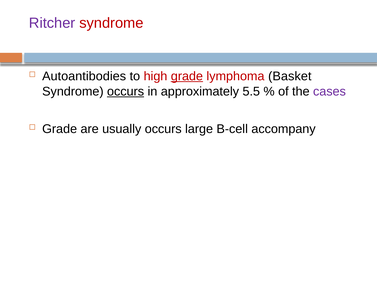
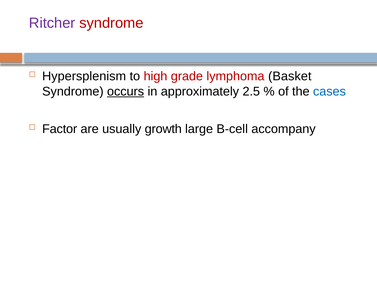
Autoantibodies: Autoantibodies -> Hypersplenism
grade at (187, 76) underline: present -> none
5.5: 5.5 -> 2.5
cases colour: purple -> blue
Grade at (60, 129): Grade -> Factor
usually occurs: occurs -> growth
